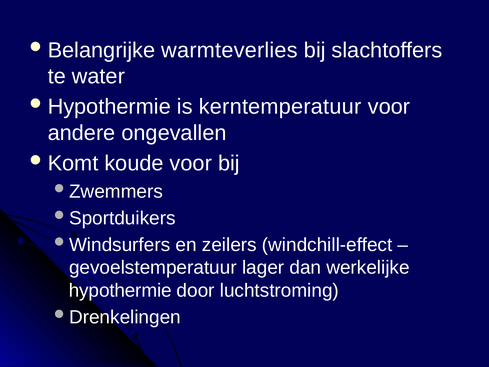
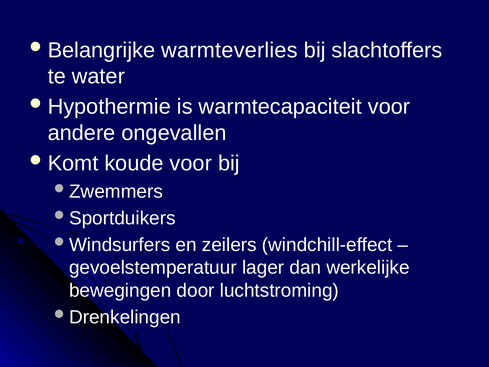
kerntemperatuur: kerntemperatuur -> warmtecapaciteit
hypothermie: hypothermie -> bewegingen
